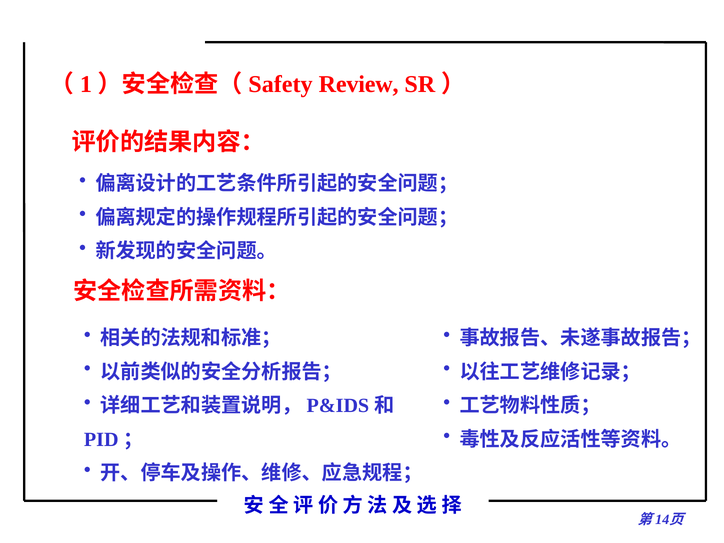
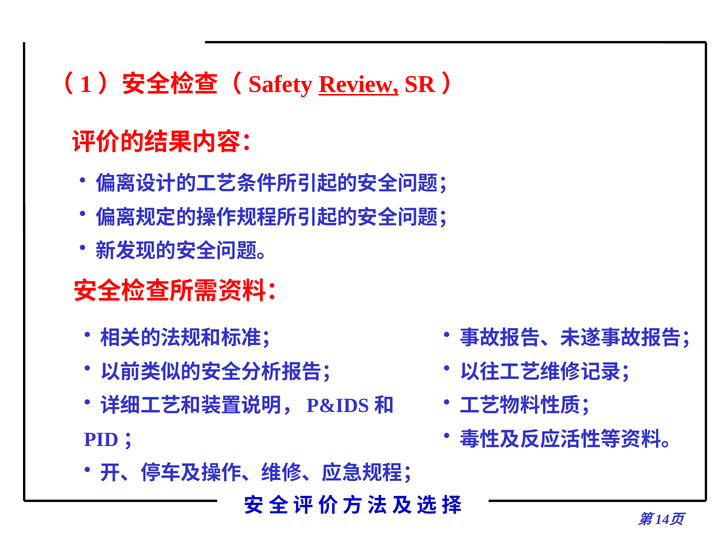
Review underline: none -> present
